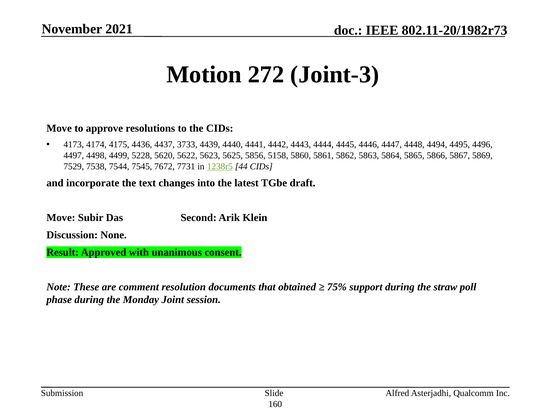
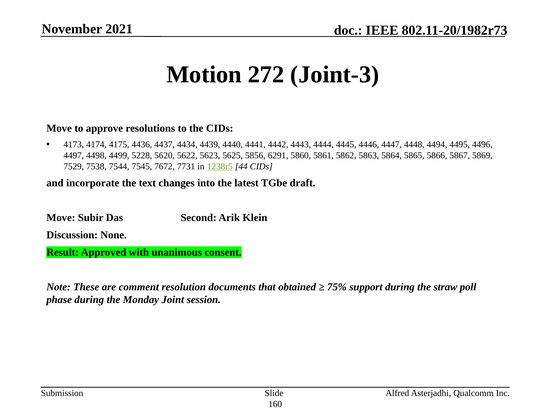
3733: 3733 -> 4434
5158: 5158 -> 6291
